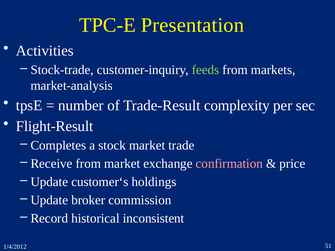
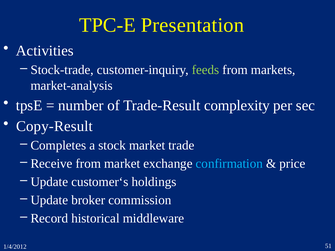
Flight-Result: Flight-Result -> Copy-Result
confirmation colour: pink -> light blue
inconsistent: inconsistent -> middleware
